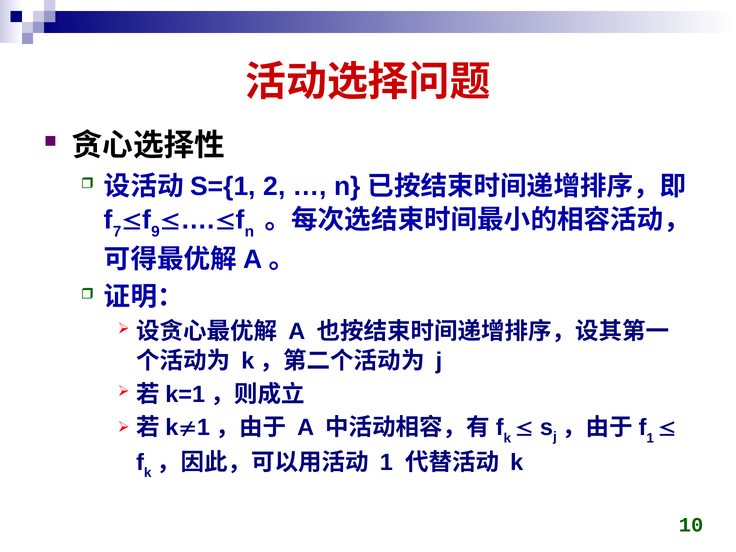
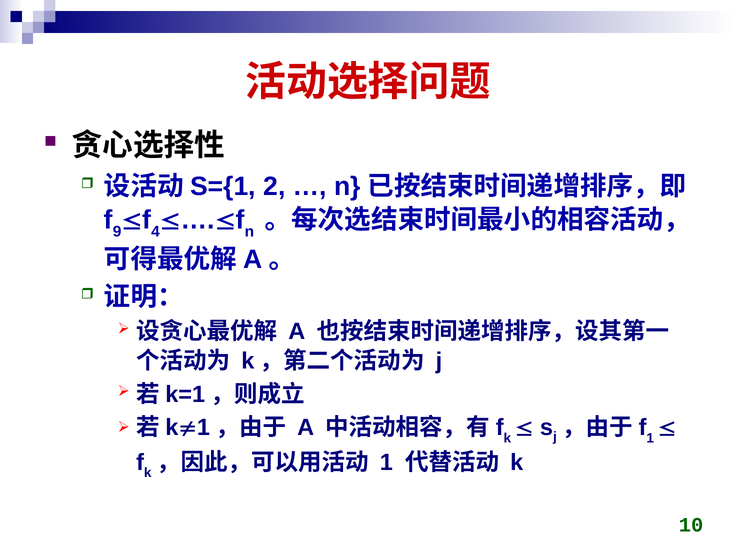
7: 7 -> 9
9: 9 -> 4
